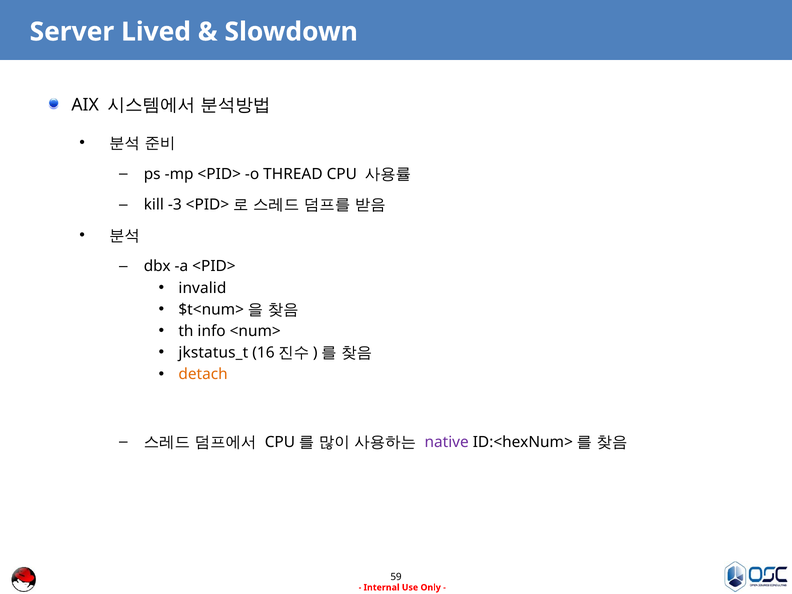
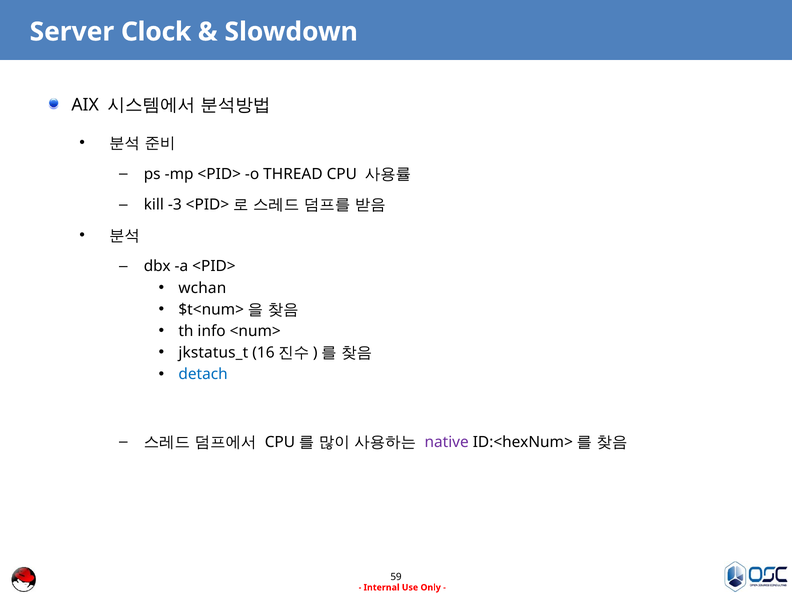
Lived: Lived -> Clock
invalid: invalid -> wchan
detach colour: orange -> blue
